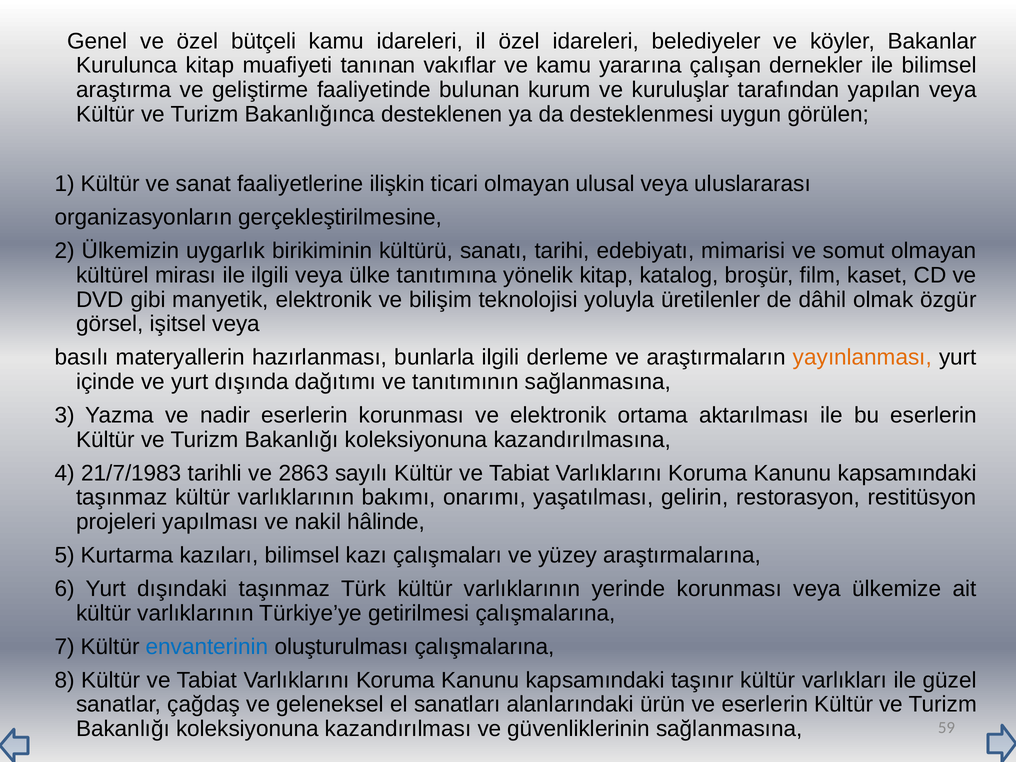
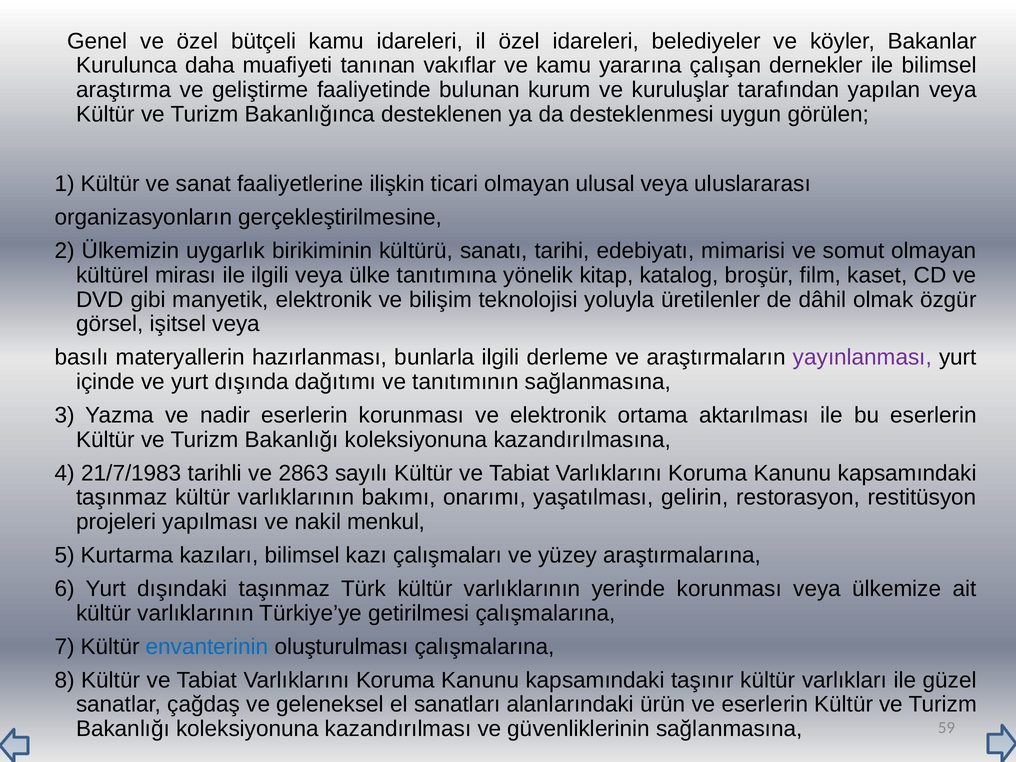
Kurulunca kitap: kitap -> daha
yayınlanması colour: orange -> purple
hâlinde: hâlinde -> menkul
